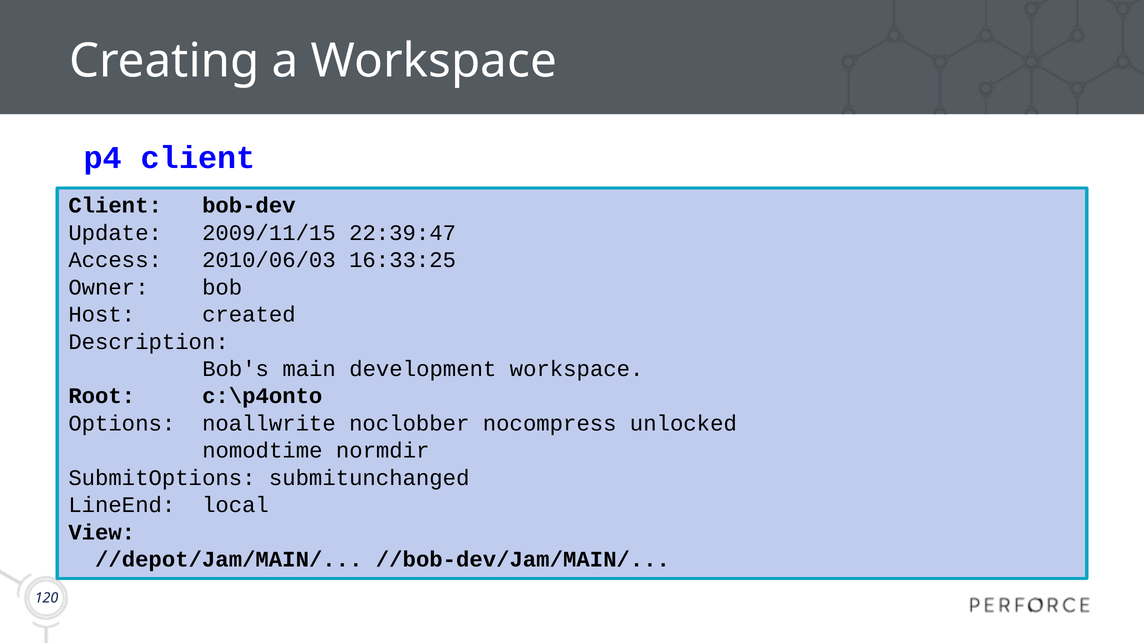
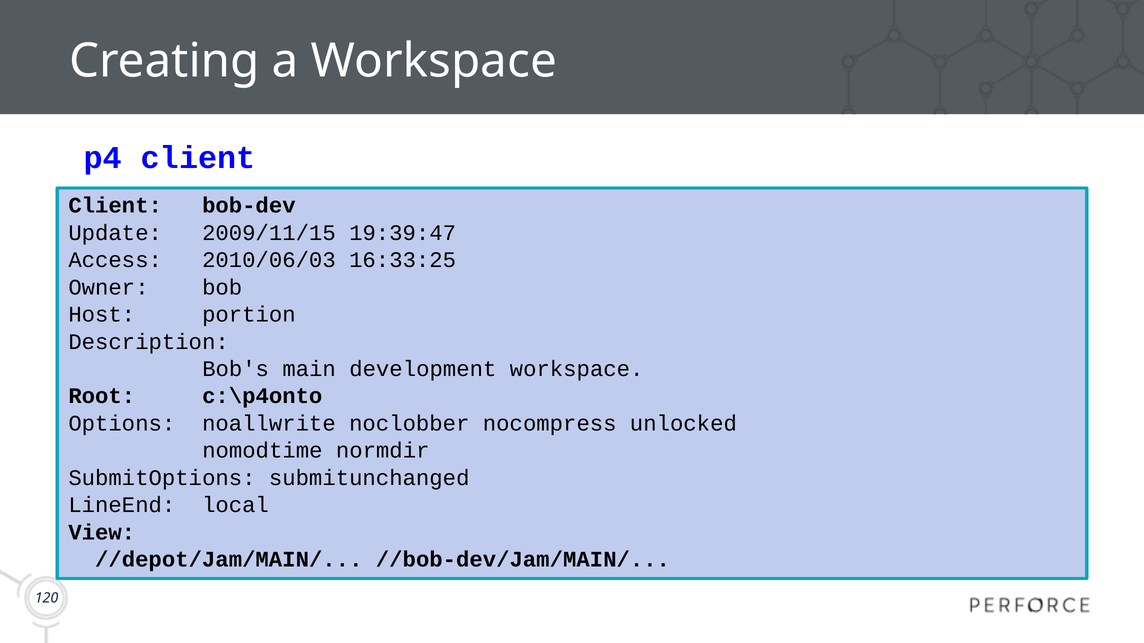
22:39:47: 22:39:47 -> 19:39:47
created: created -> portion
